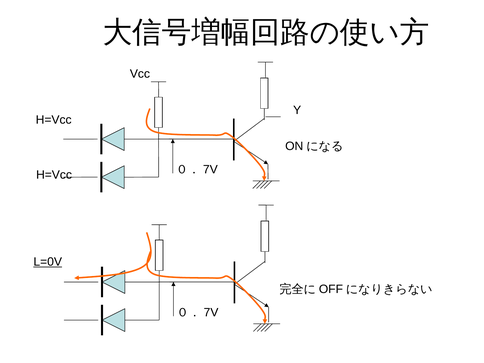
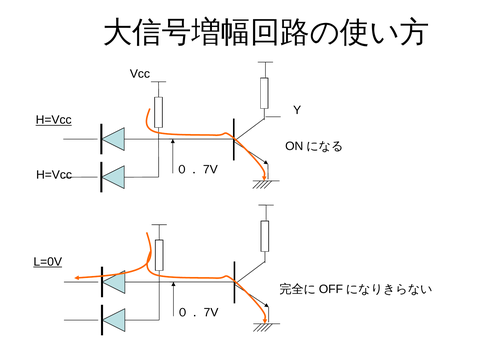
H=Vcc at (54, 120) underline: none -> present
